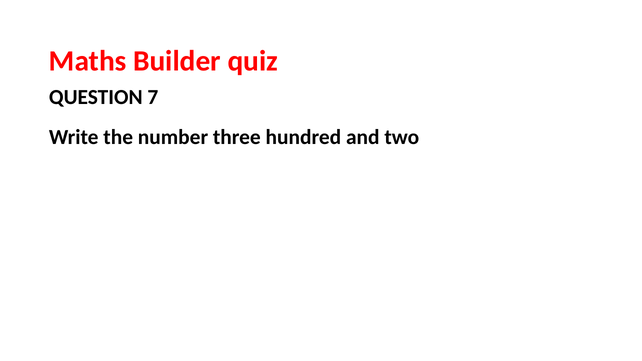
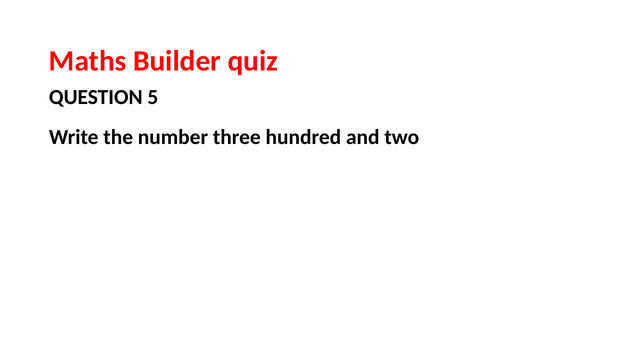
7: 7 -> 5
